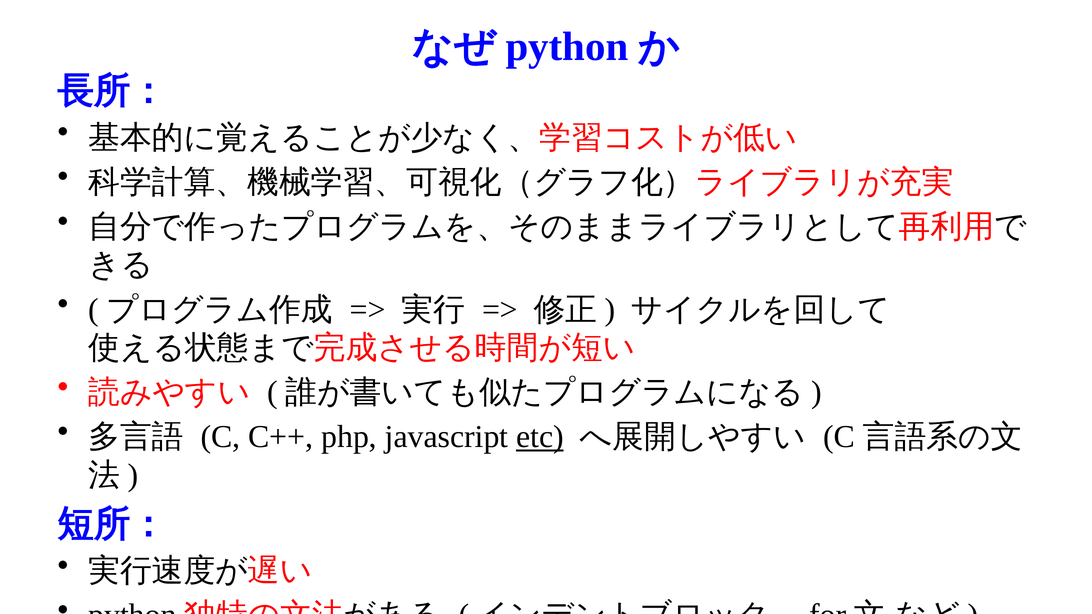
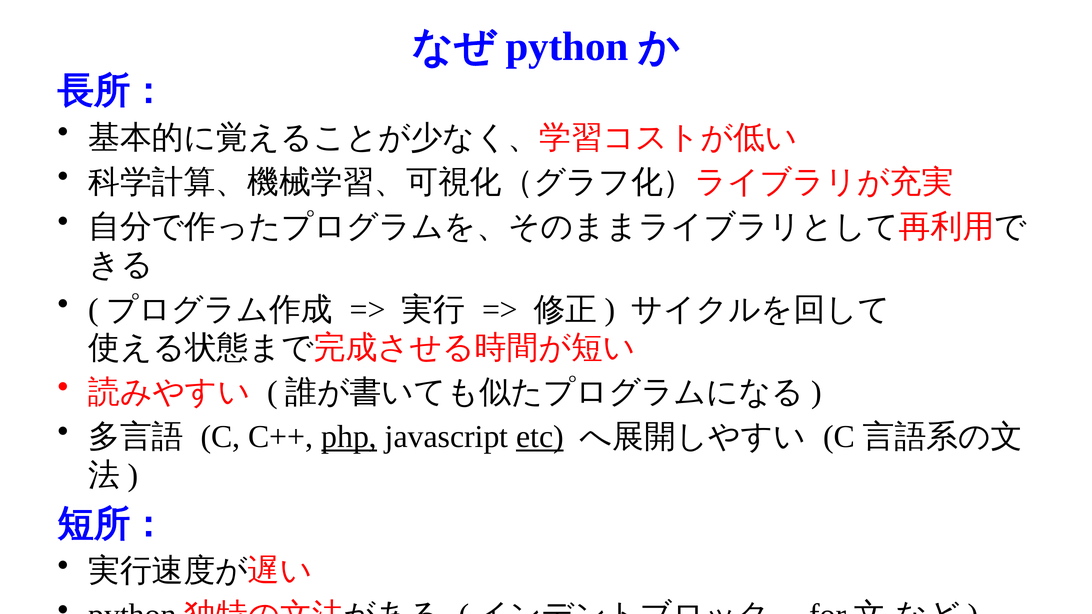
php underline: none -> present
